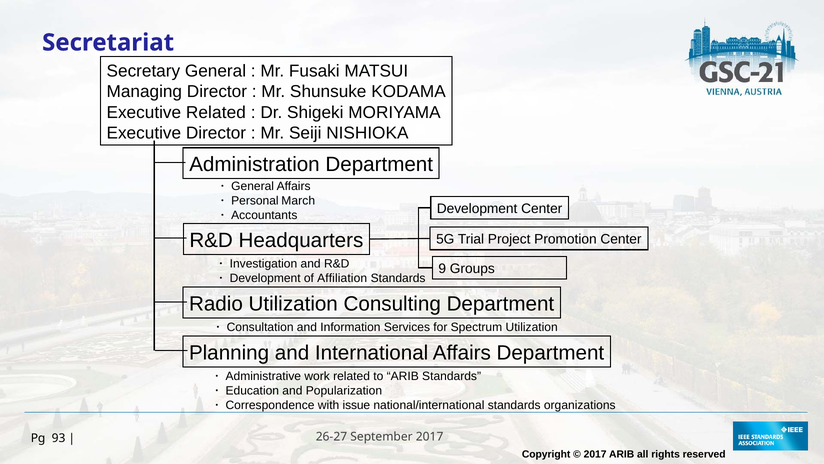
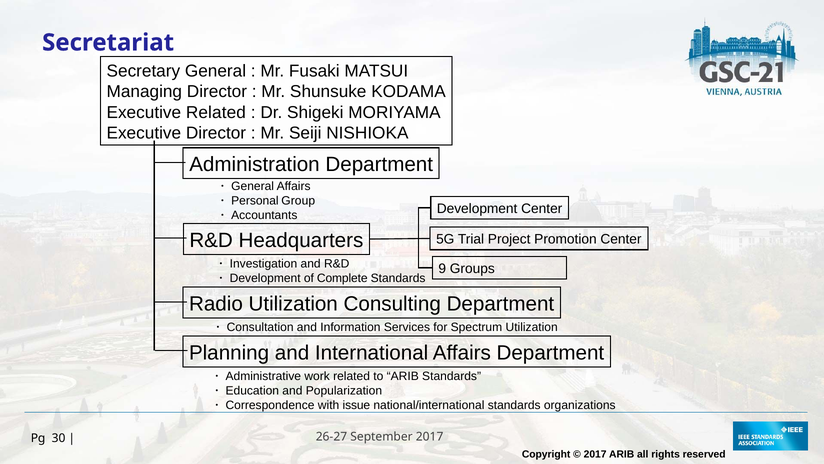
March: March -> Group
Affiliation: Affiliation -> Complete
93: 93 -> 30
